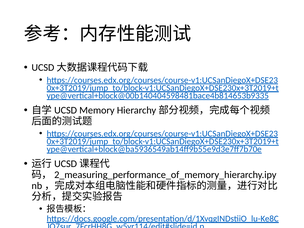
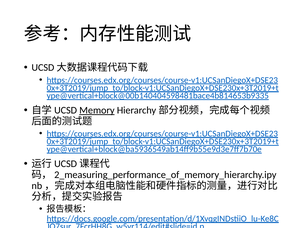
Memory underline: none -> present
